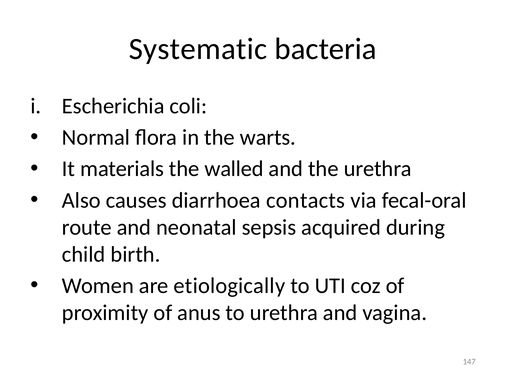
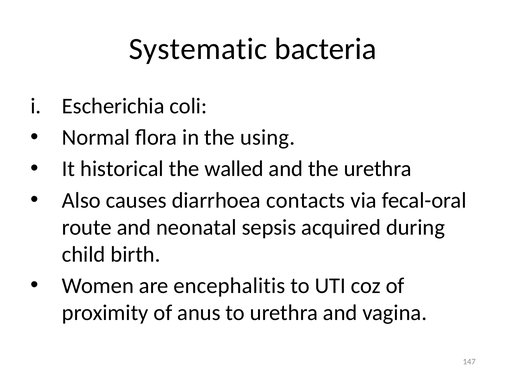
warts: warts -> using
materials: materials -> historical
etiologically: etiologically -> encephalitis
